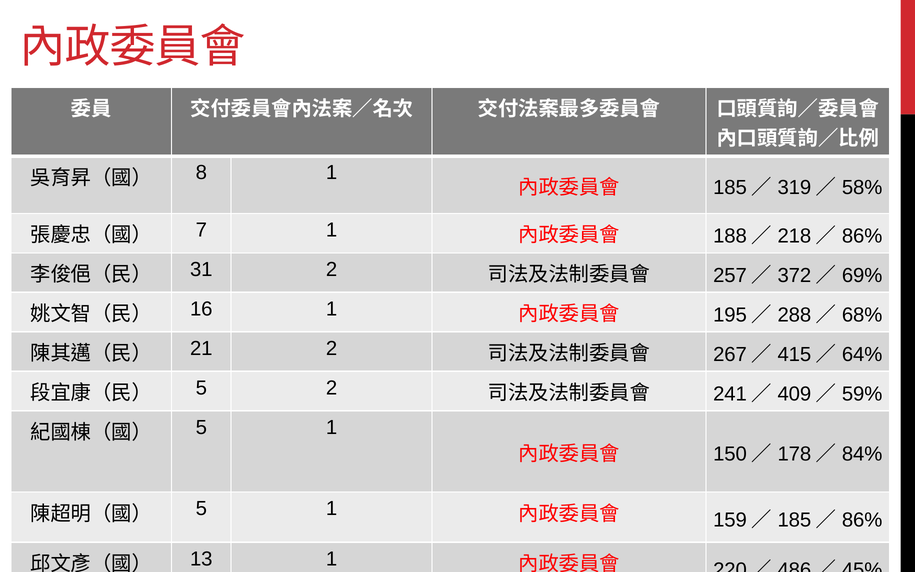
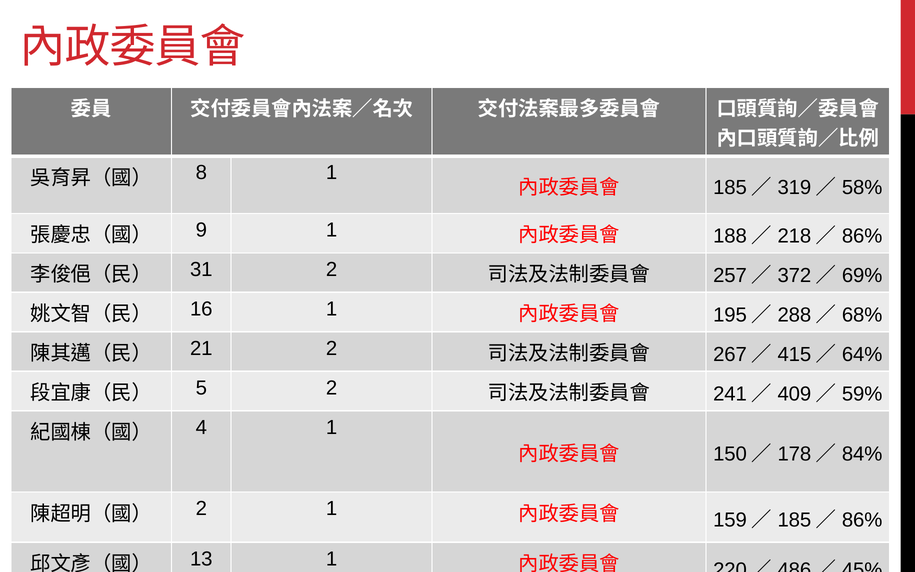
7: 7 -> 9
5 at (201, 427): 5 -> 4
5 at (201, 509): 5 -> 2
